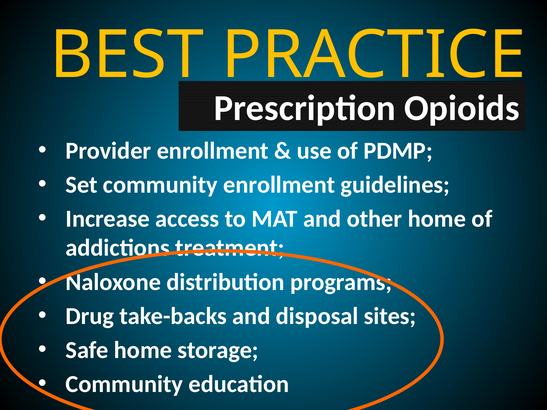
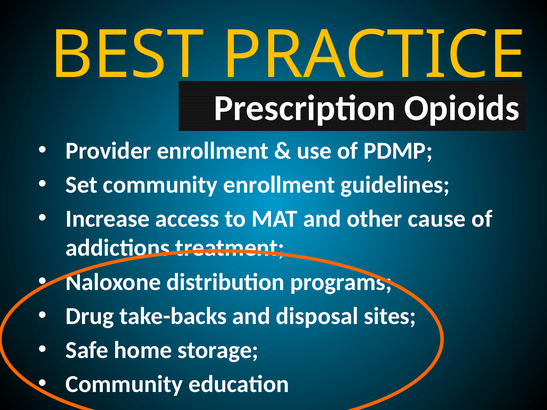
other home: home -> cause
